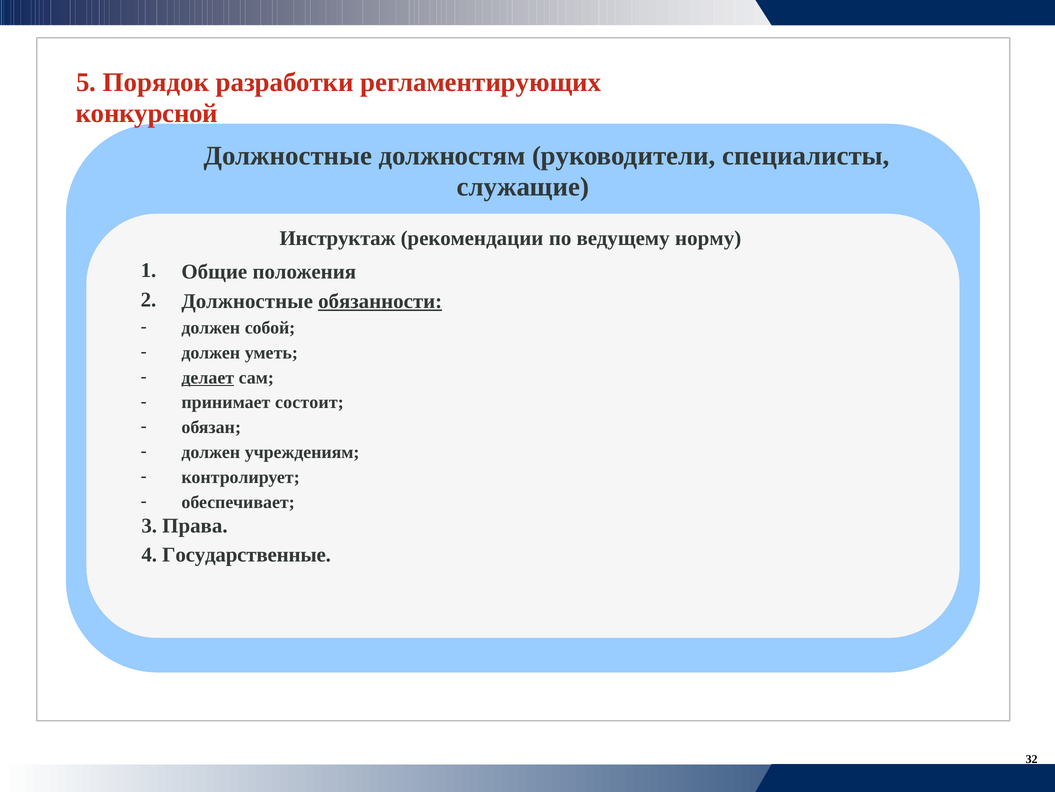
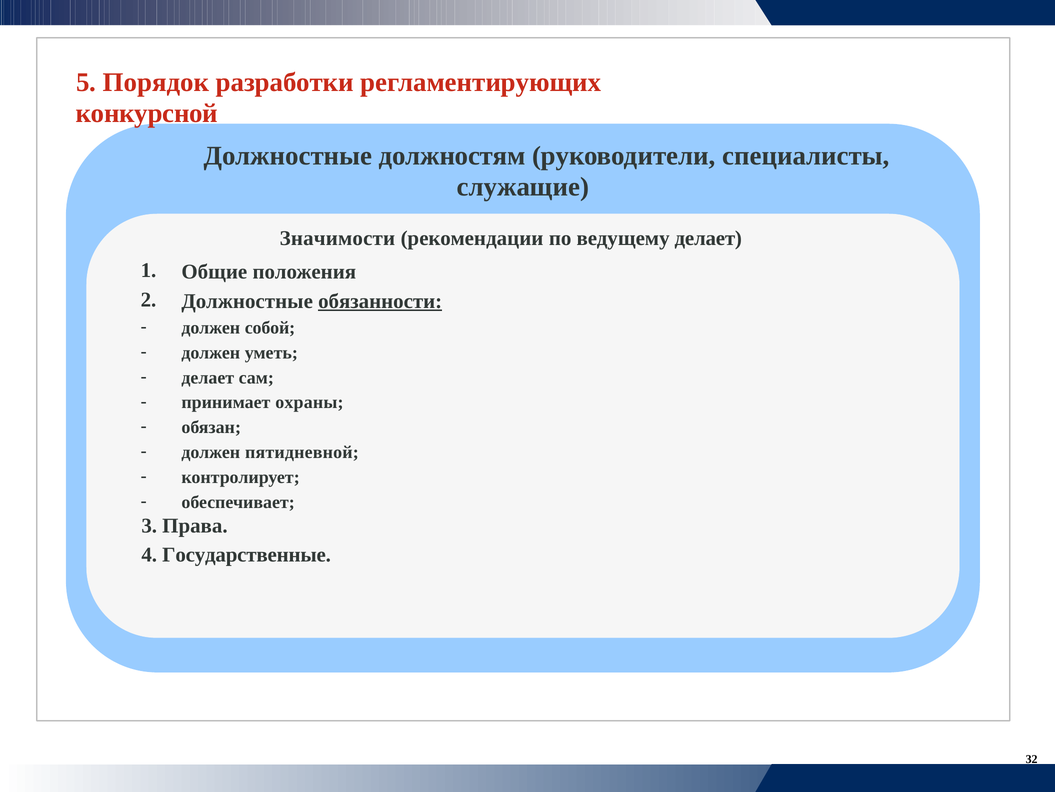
Инструктаж: Инструктаж -> Значимости
ведущему норму: норму -> делает
делает at (208, 377) underline: present -> none
состоит: состоит -> охраны
учреждениям: учреждениям -> пятидневной
